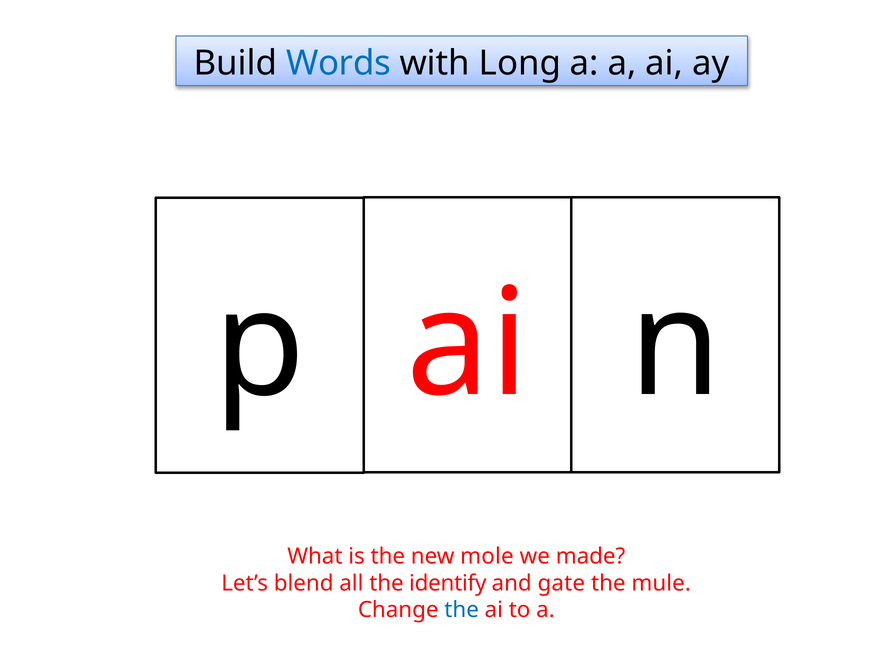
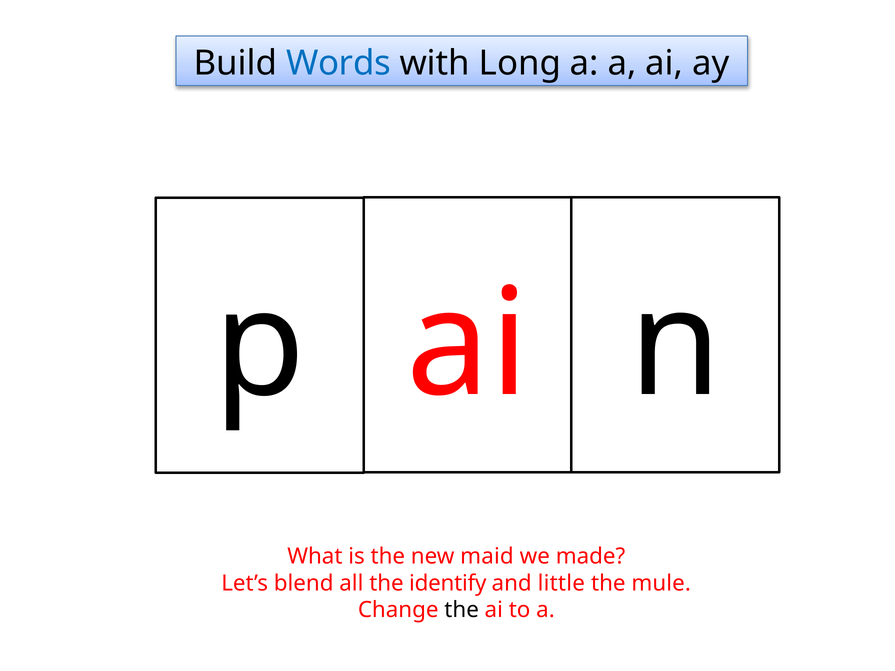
mole: mole -> maid
gate: gate -> little
the at (462, 610) colour: blue -> black
